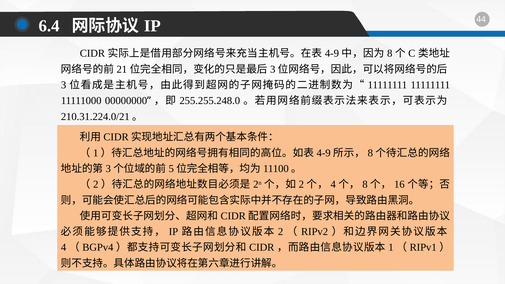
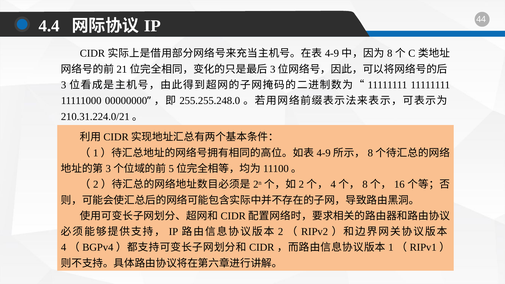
6.4: 6.4 -> 4.4
